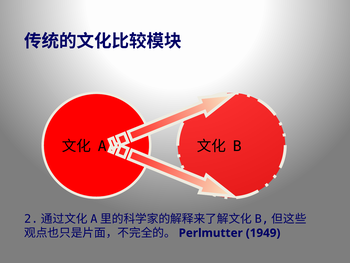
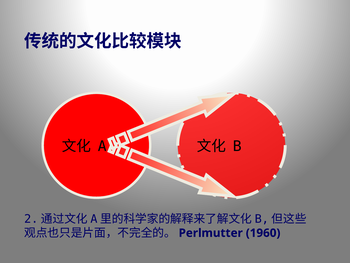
1949: 1949 -> 1960
